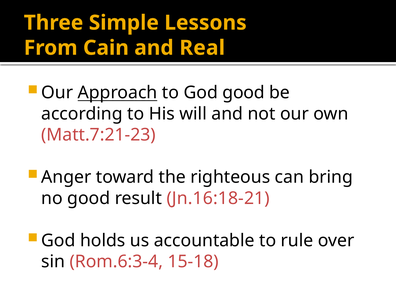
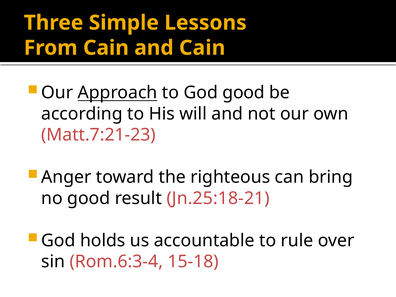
and Real: Real -> Cain
Jn.16:18-21: Jn.16:18-21 -> Jn.25:18-21
